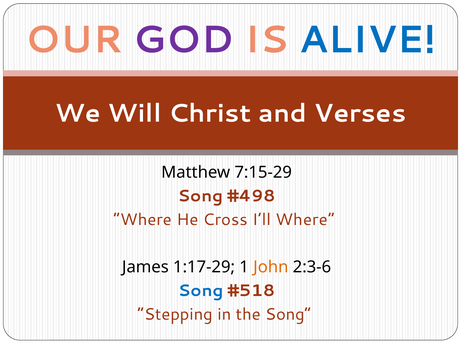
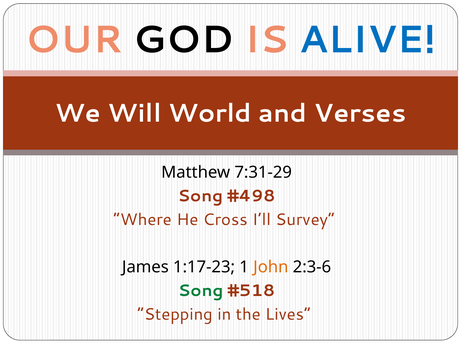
GOD colour: purple -> black
Christ: Christ -> World
7:15-29: 7:15-29 -> 7:31-29
I’ll Where: Where -> Survey
1:17-29: 1:17-29 -> 1:17-23
Song at (201, 291) colour: blue -> green
the Song: Song -> Lives
